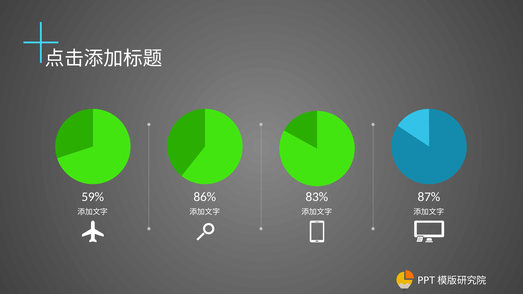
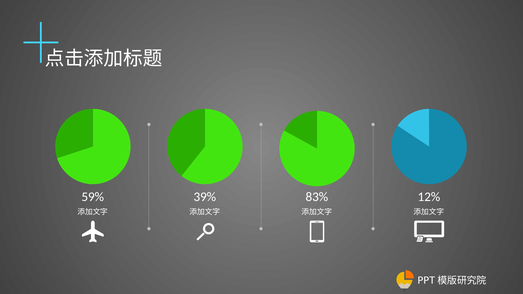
86%: 86% -> 39%
87%: 87% -> 12%
